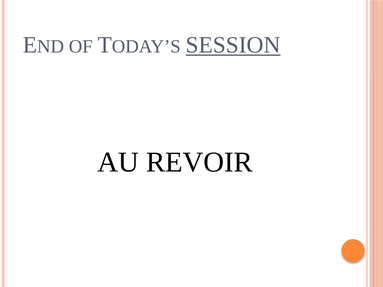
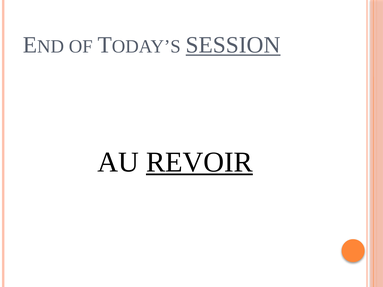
REVOIR underline: none -> present
